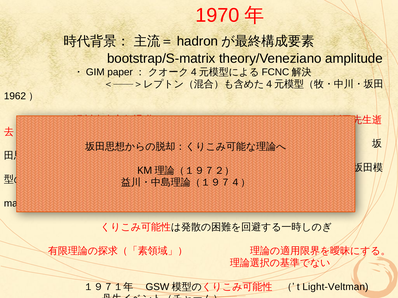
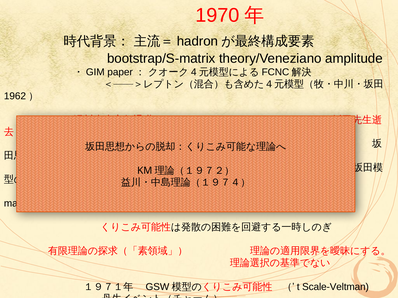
Light-Veltman: Light-Veltman -> Scale-Veltman
